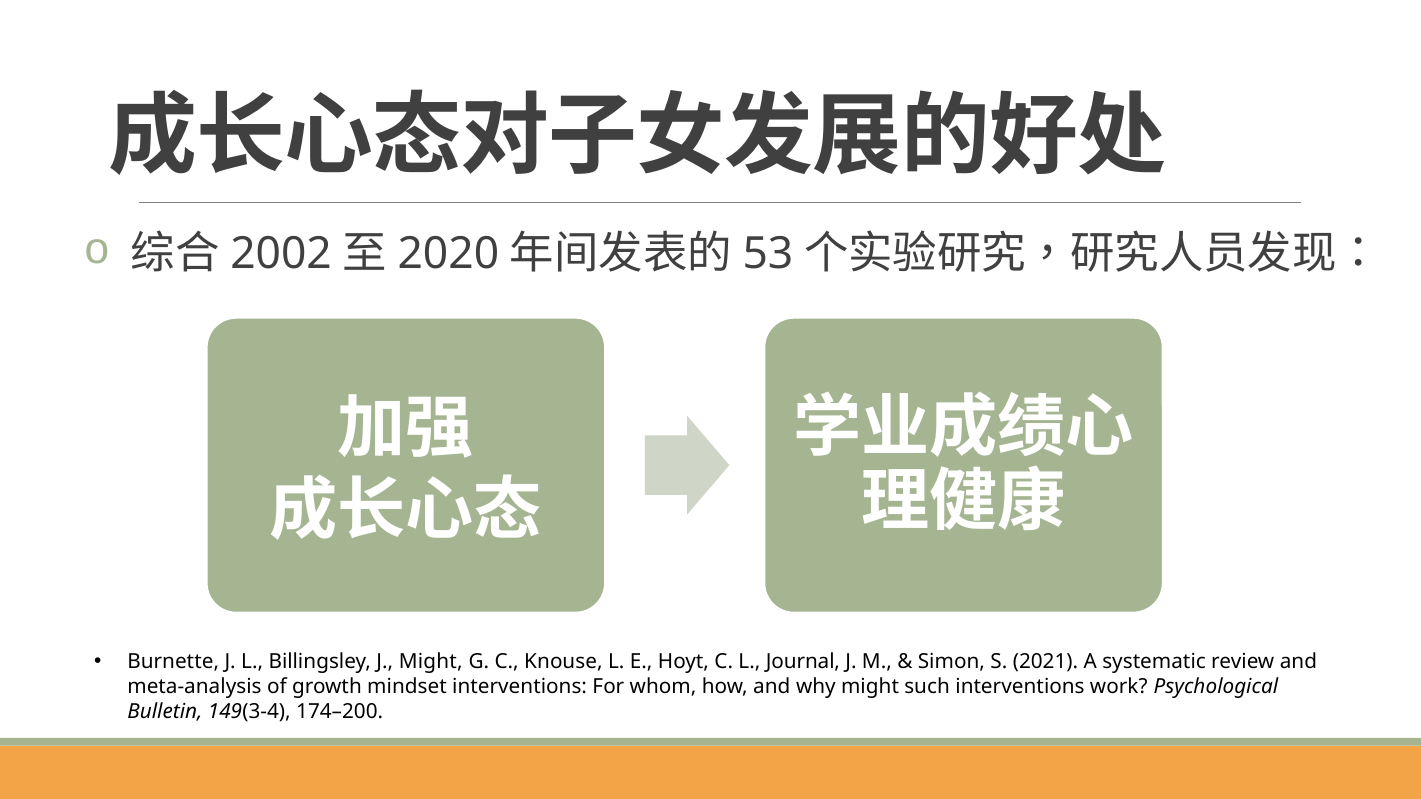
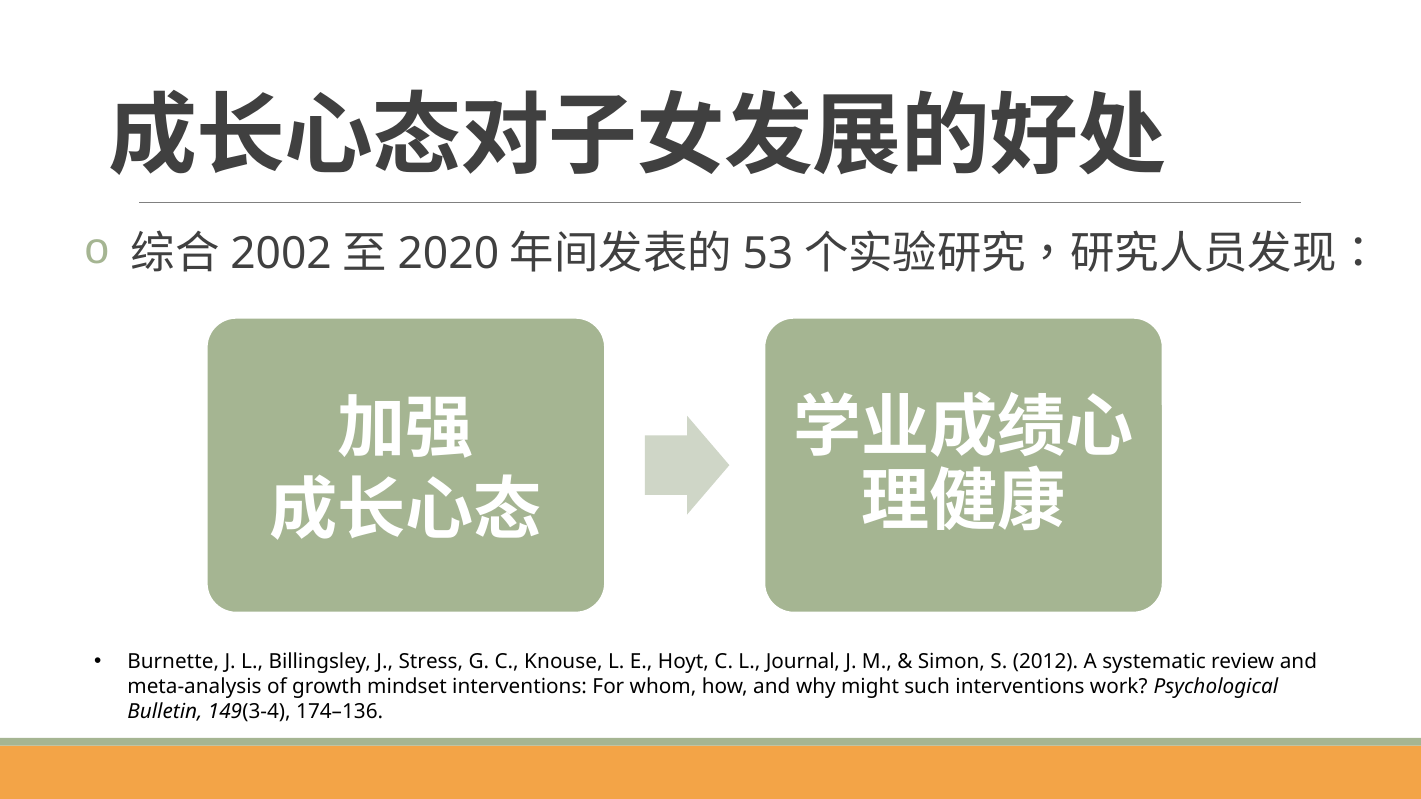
J Might: Might -> Stress
2021: 2021 -> 2012
174–200: 174–200 -> 174–136
